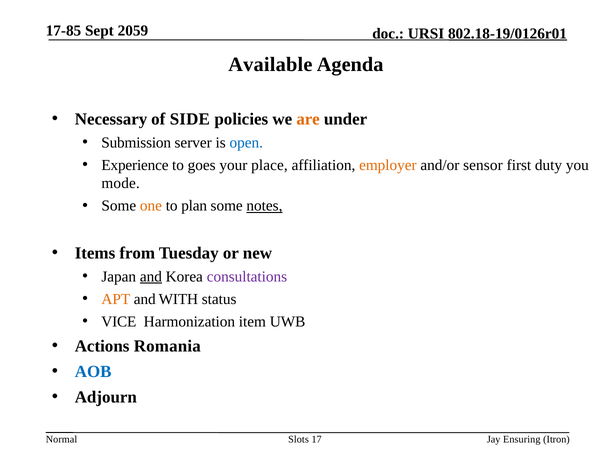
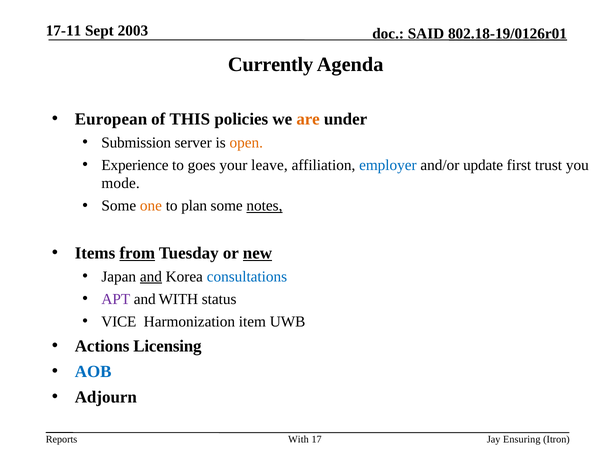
17-85: 17-85 -> 17-11
2059: 2059 -> 2003
URSI: URSI -> SAID
Available: Available -> Currently
Necessary: Necessary -> European
SIDE: SIDE -> THIS
open colour: blue -> orange
place: place -> leave
employer colour: orange -> blue
sensor: sensor -> update
duty: duty -> trust
from underline: none -> present
new underline: none -> present
consultations colour: purple -> blue
APT colour: orange -> purple
Romania: Romania -> Licensing
Normal: Normal -> Reports
Slots at (298, 439): Slots -> With
